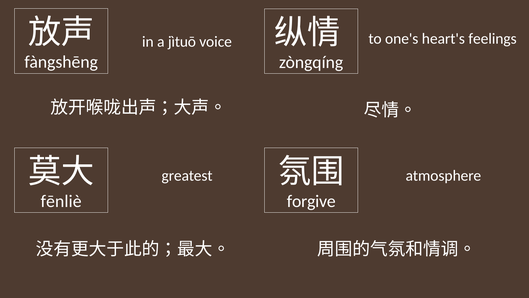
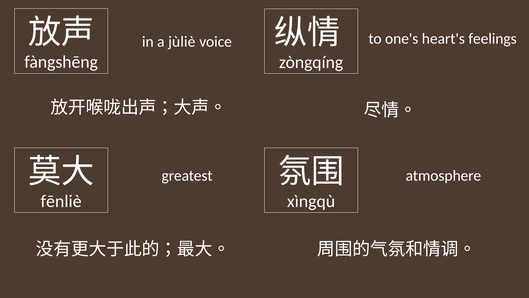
jìtuō: jìtuō -> jùliè
forgive: forgive -> xìngqù
